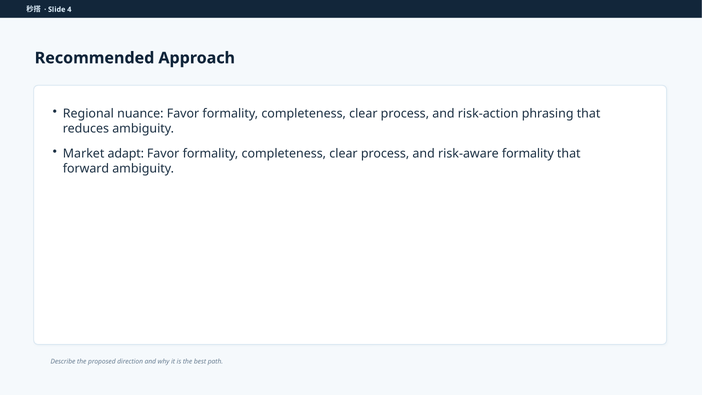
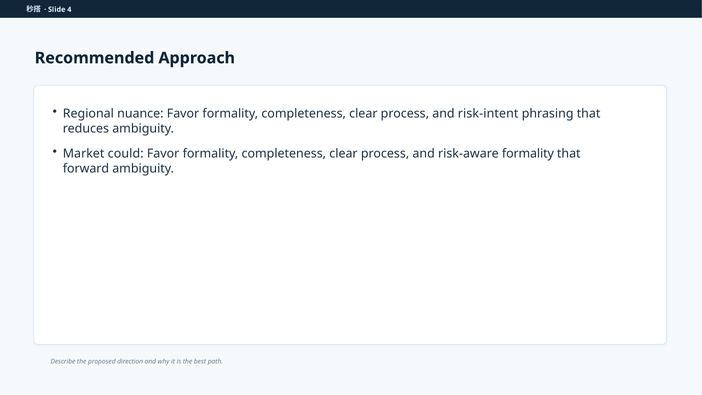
risk-action: risk-action -> risk-intent
adapt: adapt -> could
